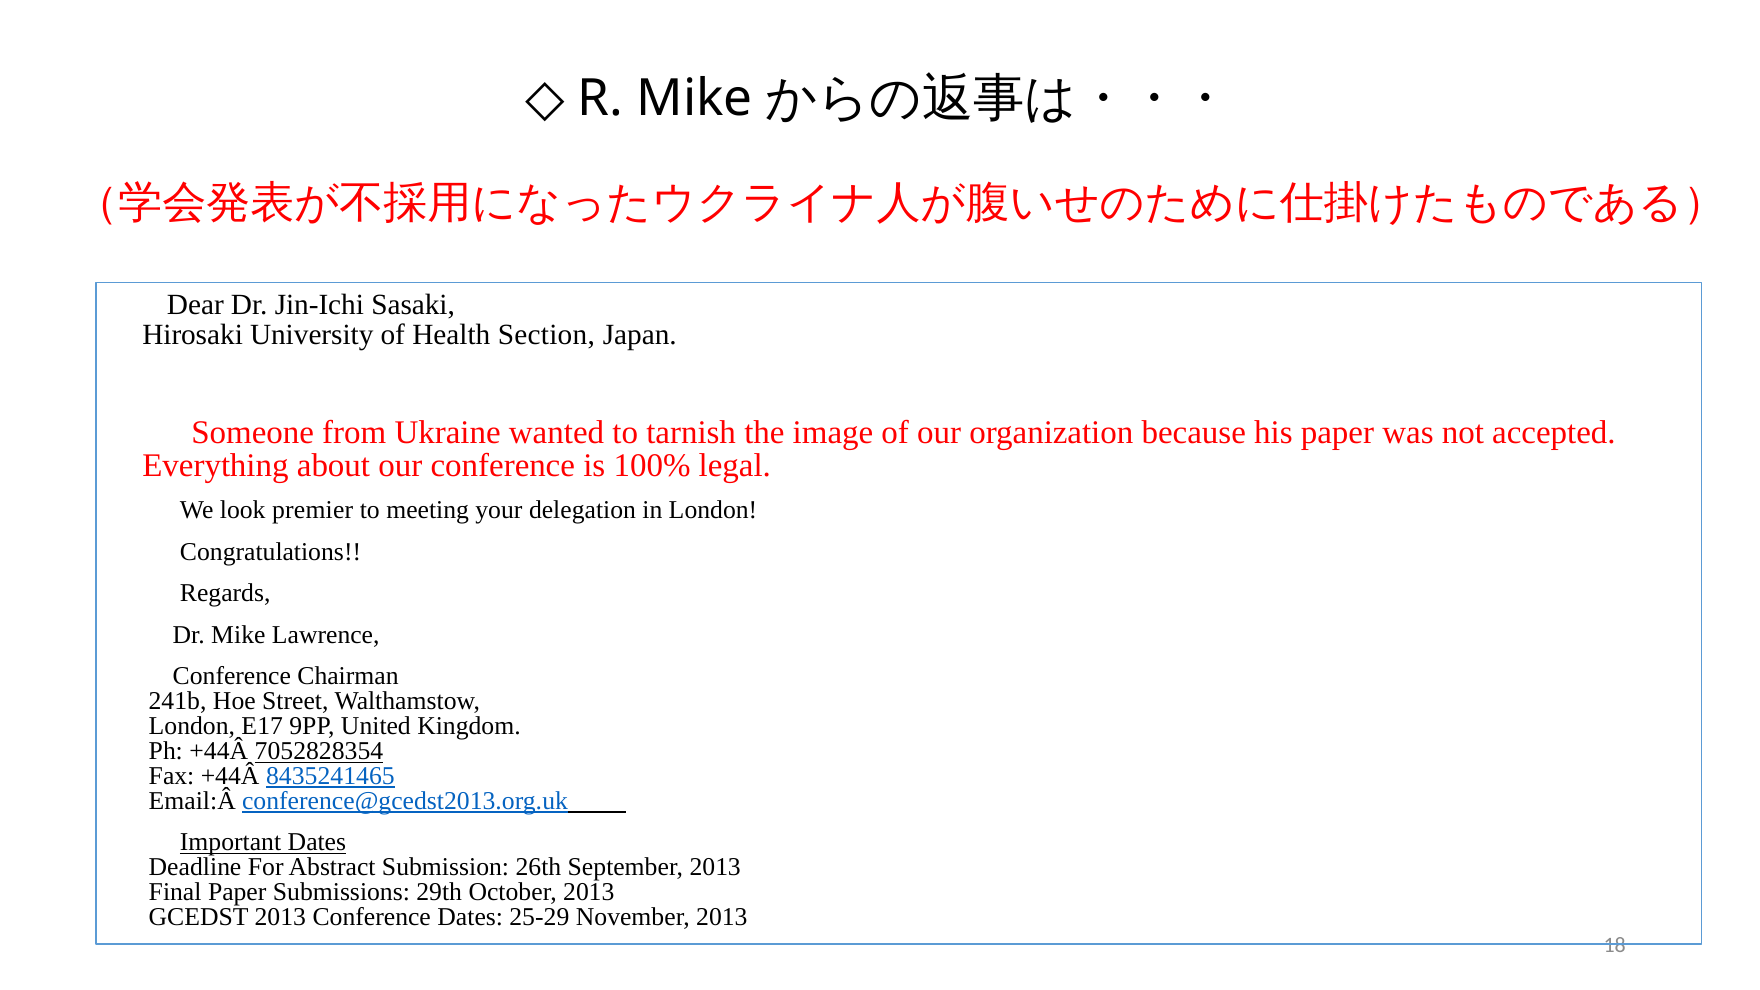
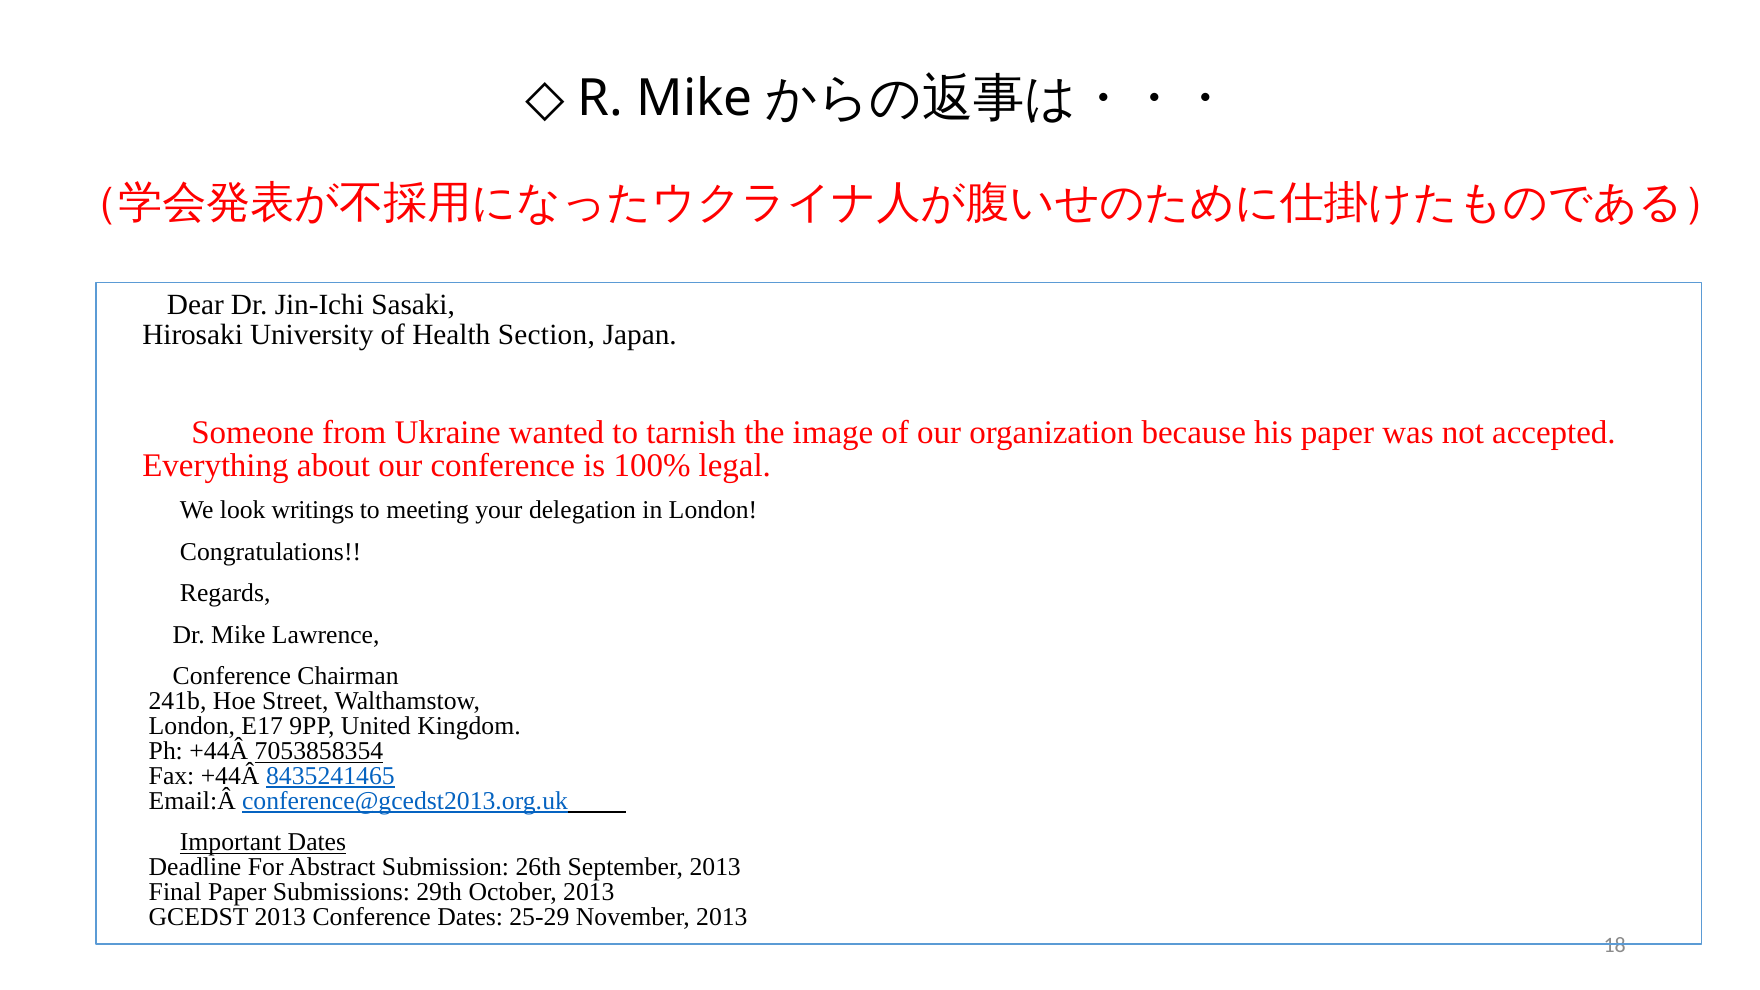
premier: premier -> writings
7052828354: 7052828354 -> 7053858354
